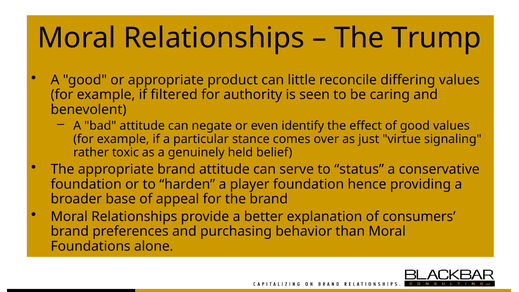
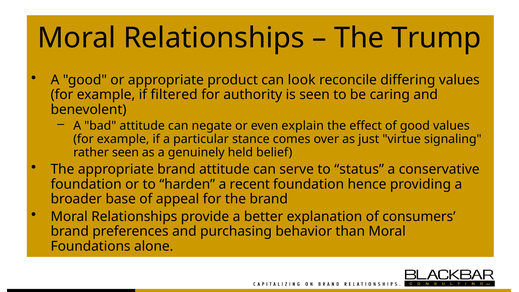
little: little -> look
identify: identify -> explain
rather toxic: toxic -> seen
player: player -> recent
